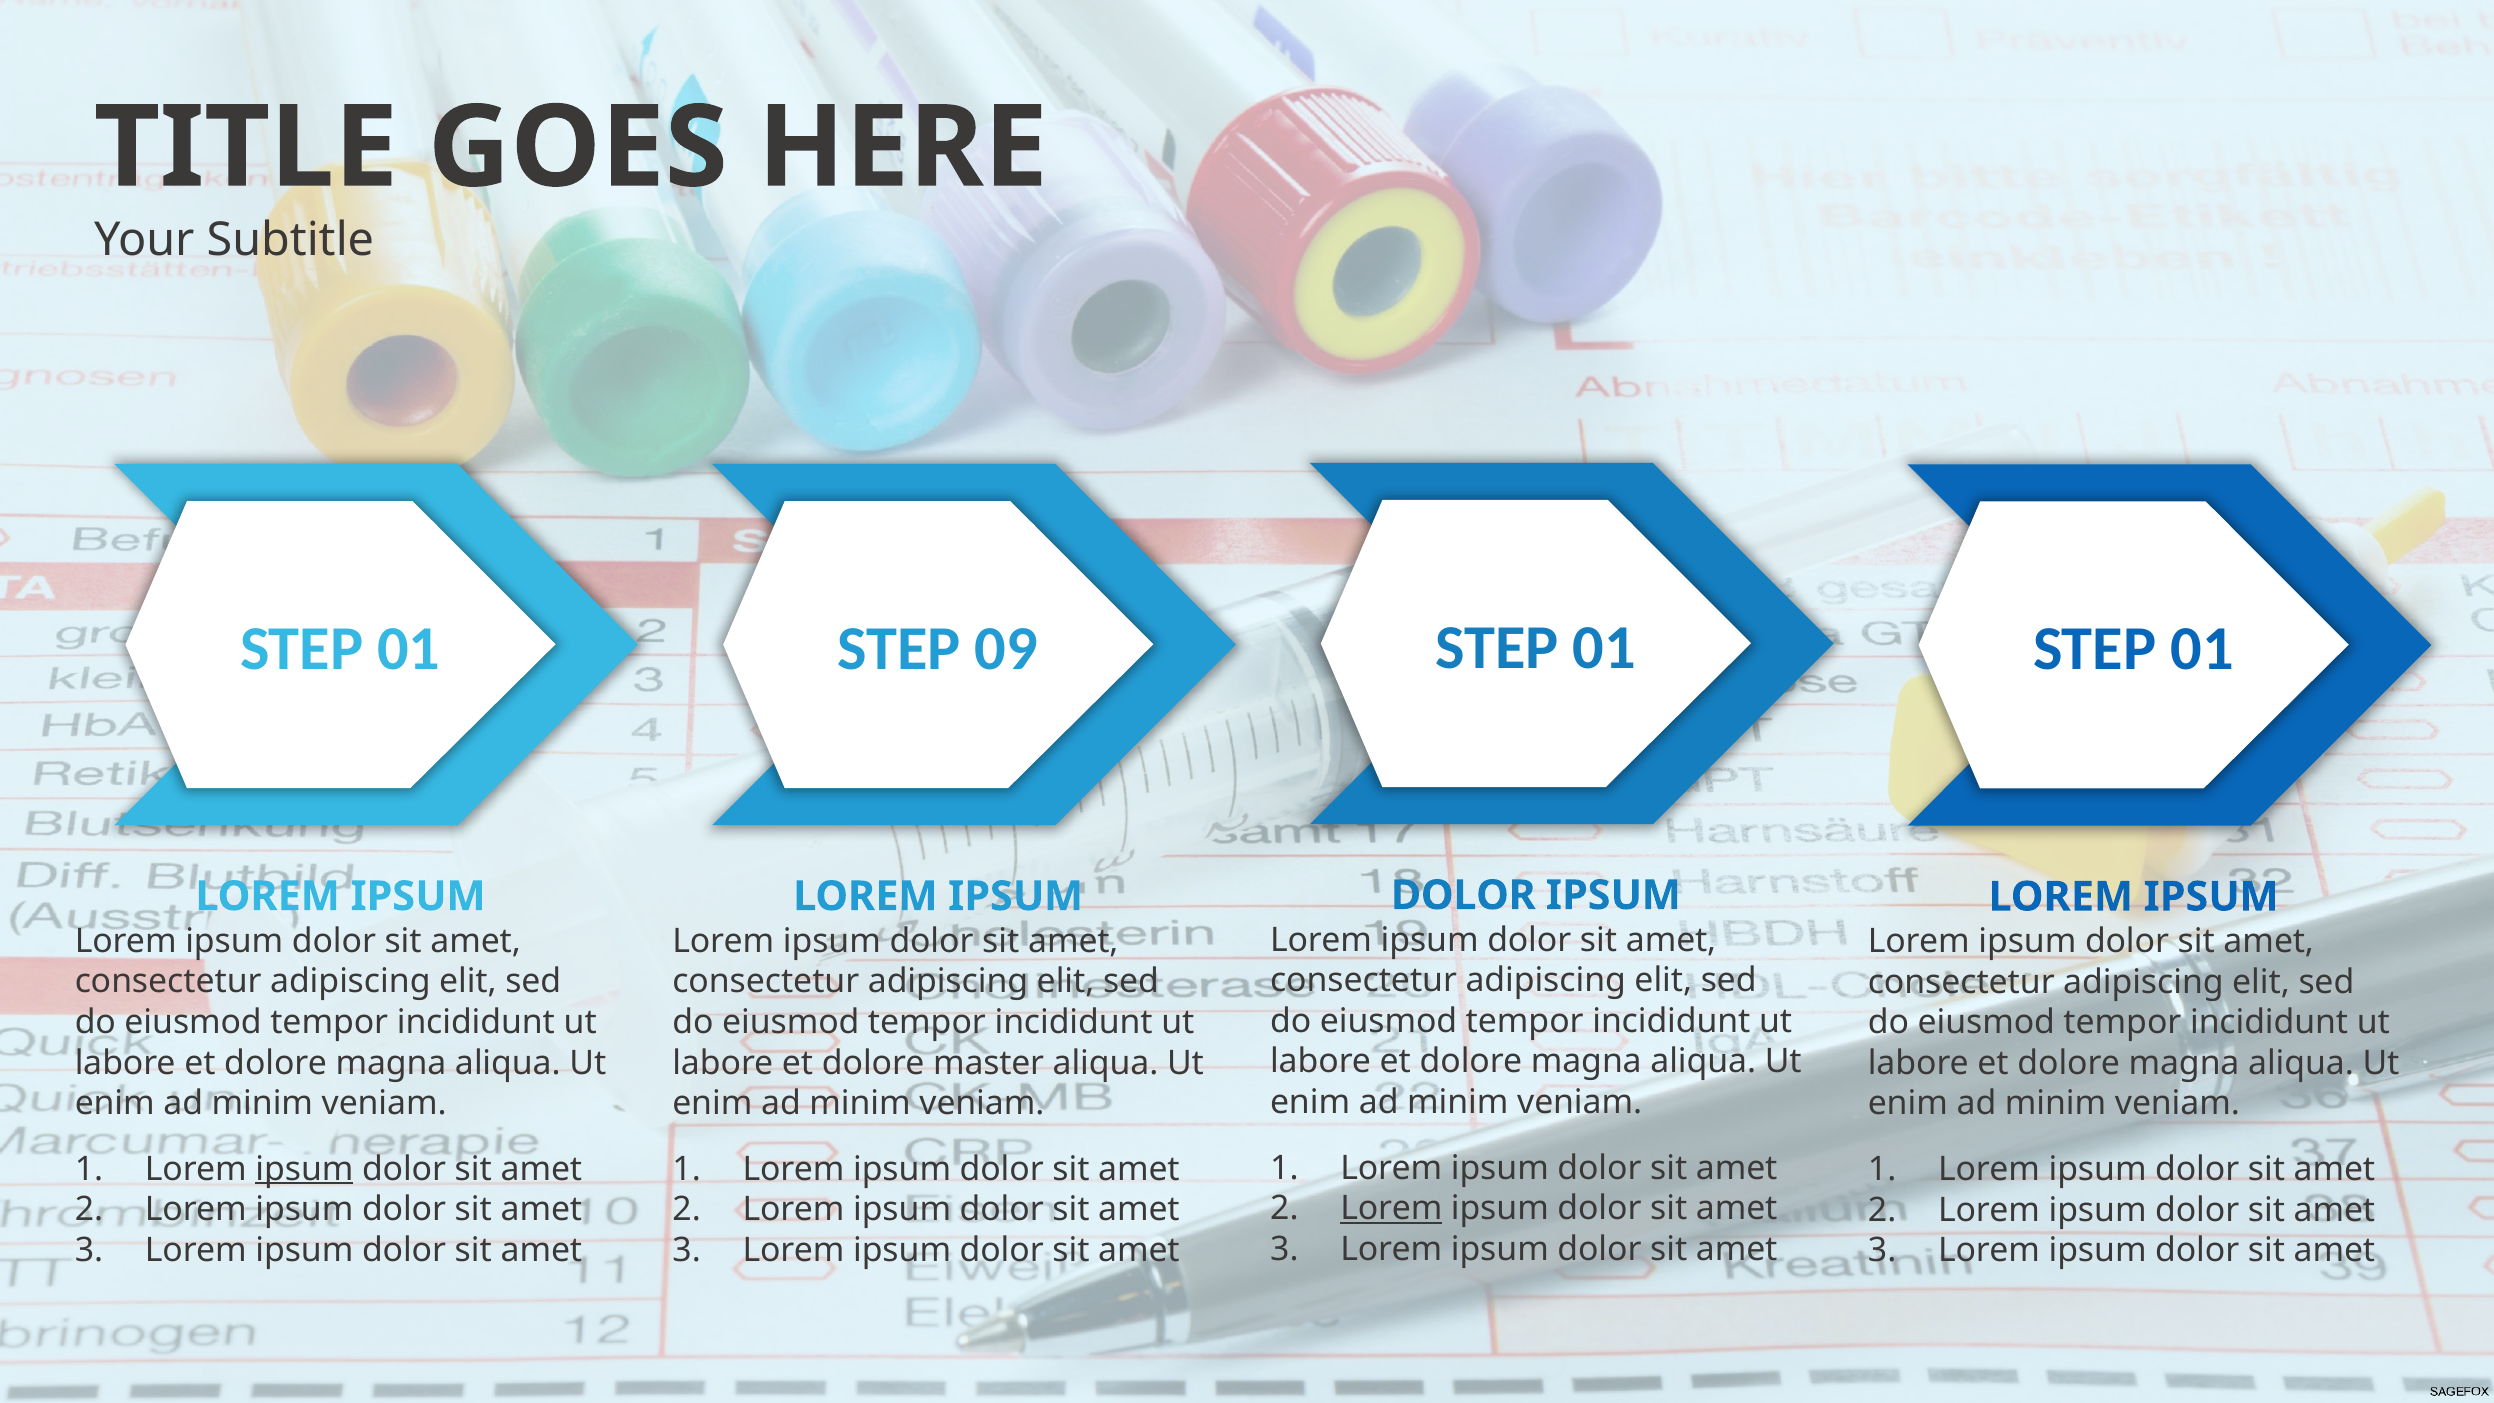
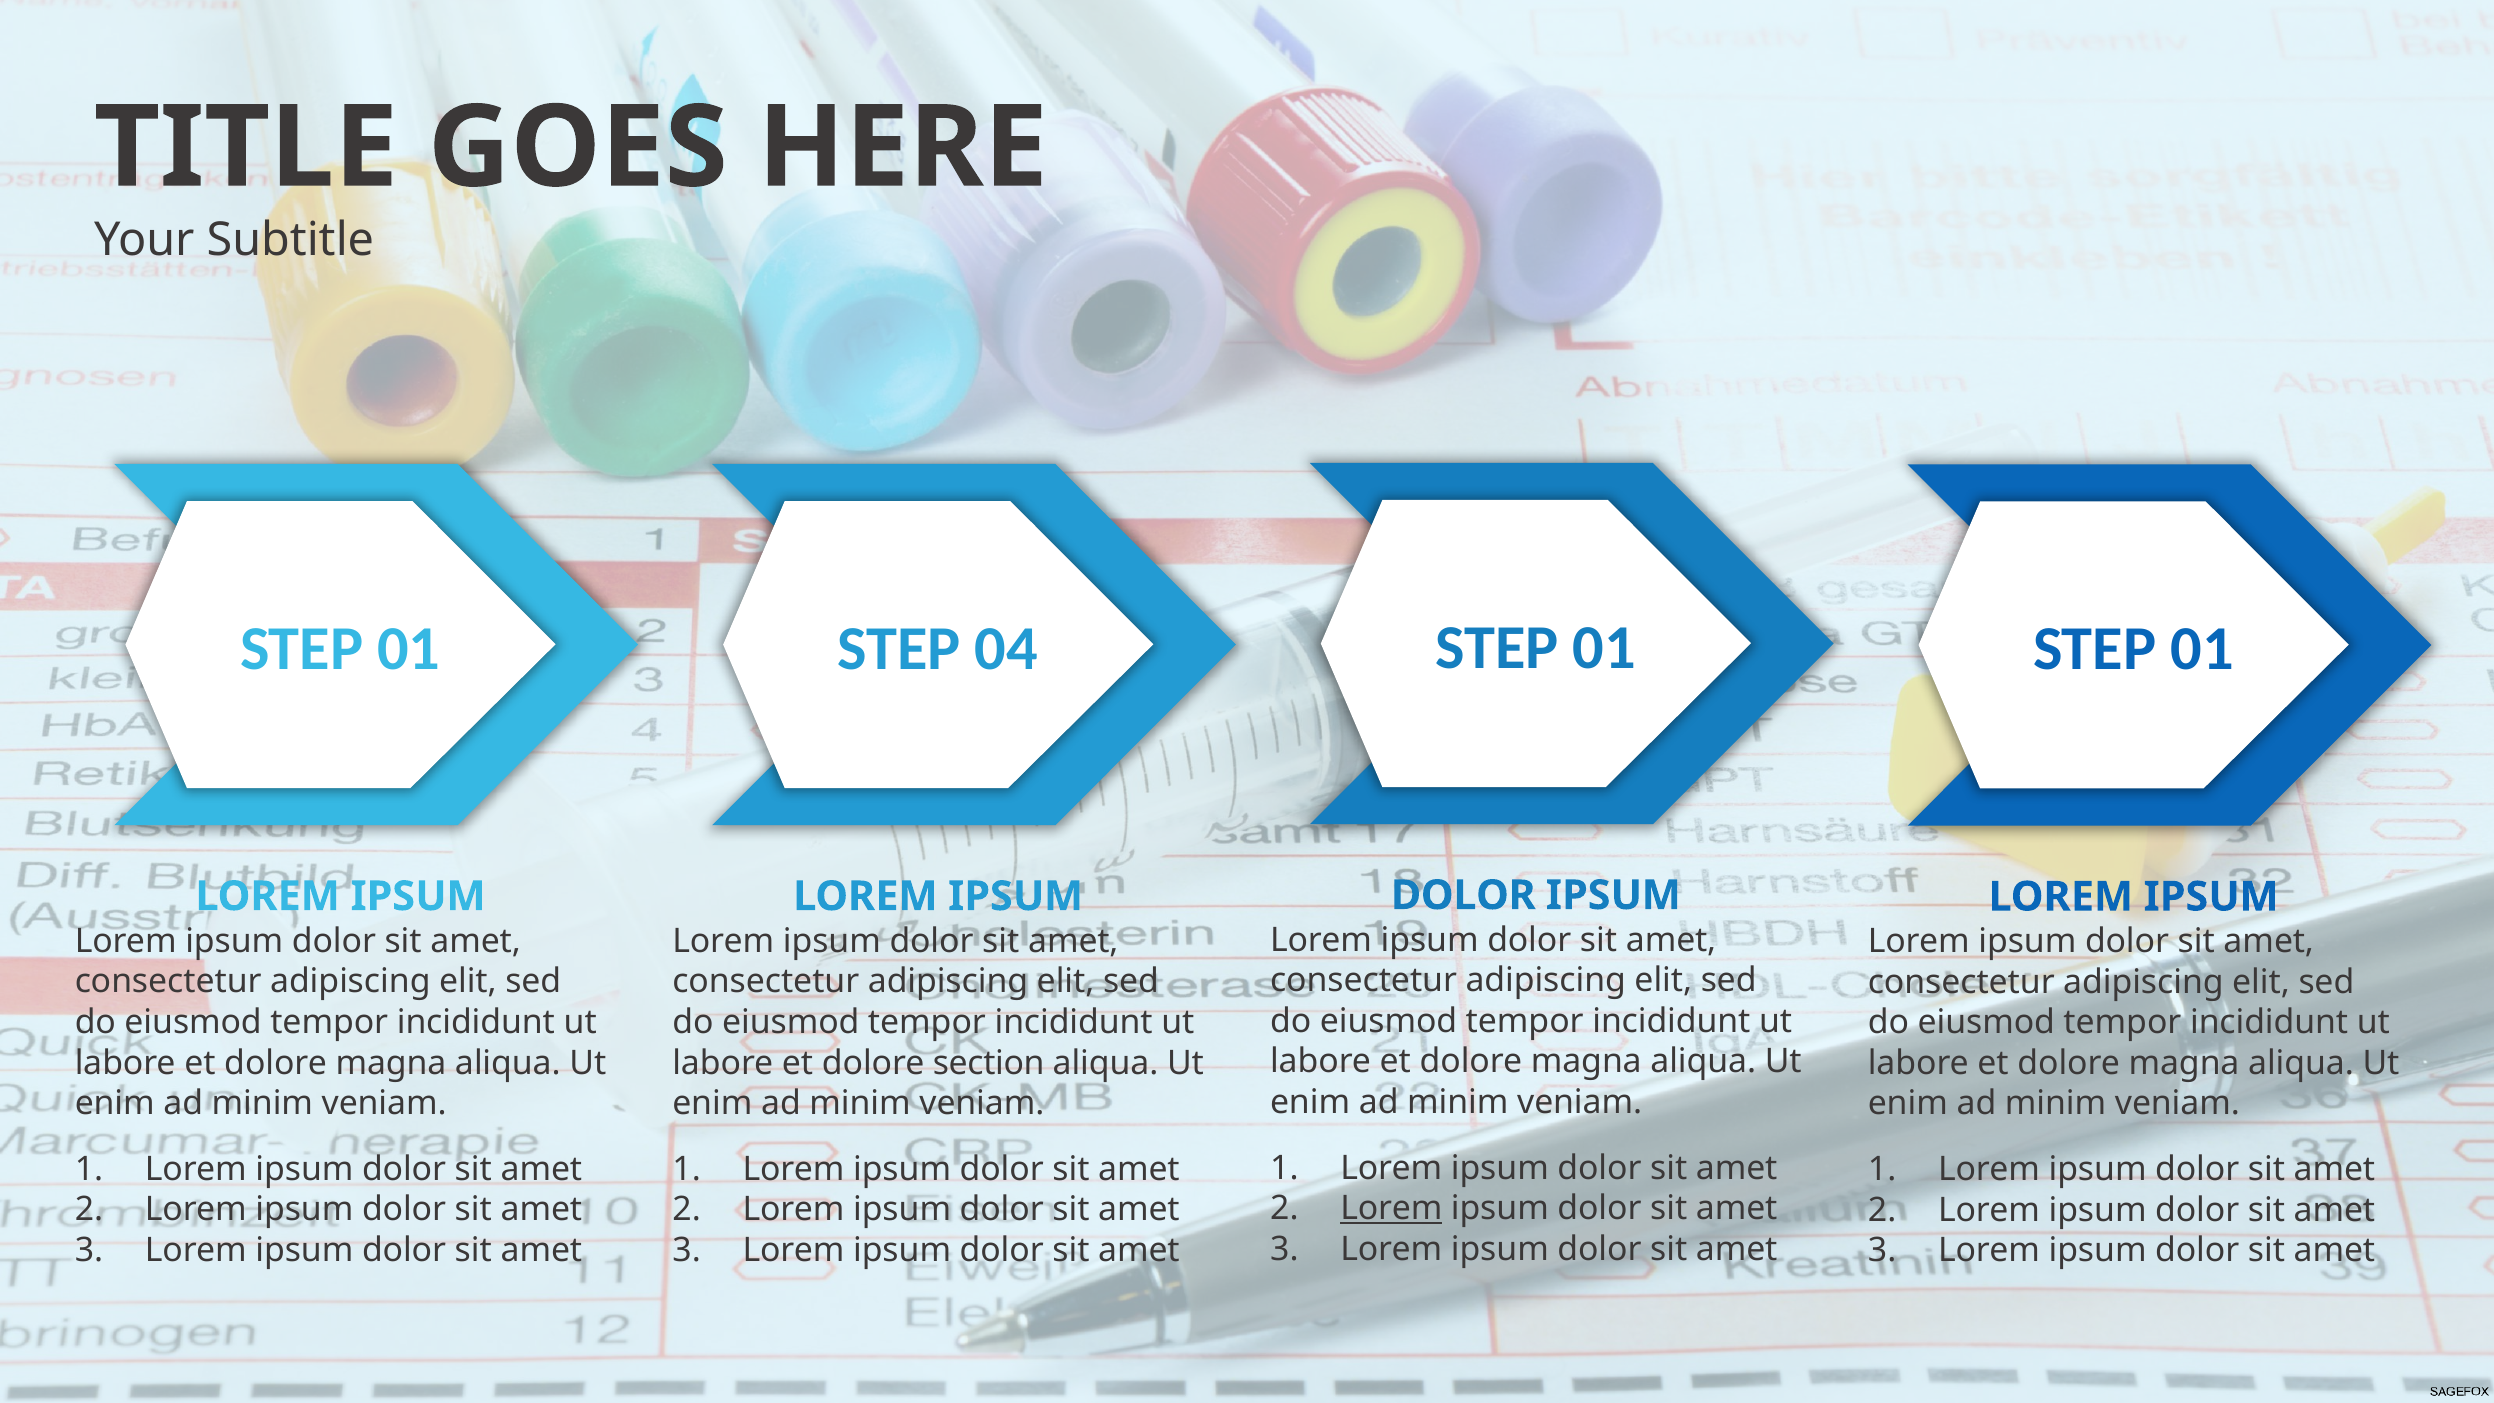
09: 09 -> 04
master: master -> section
ipsum at (304, 1169) underline: present -> none
